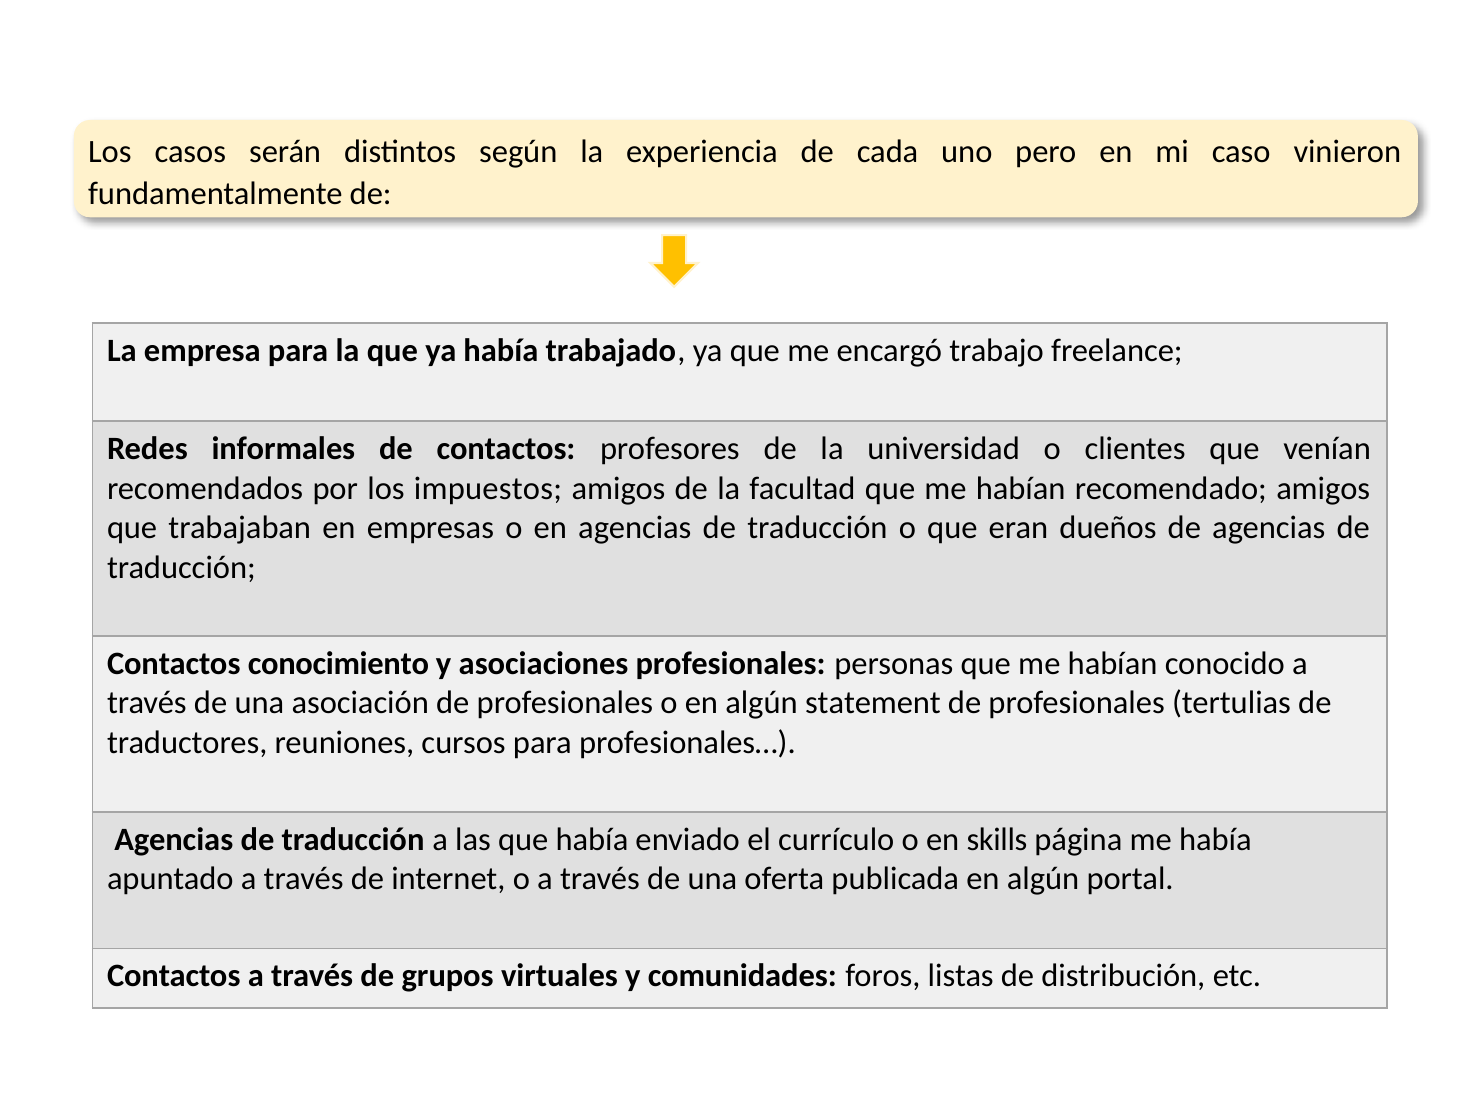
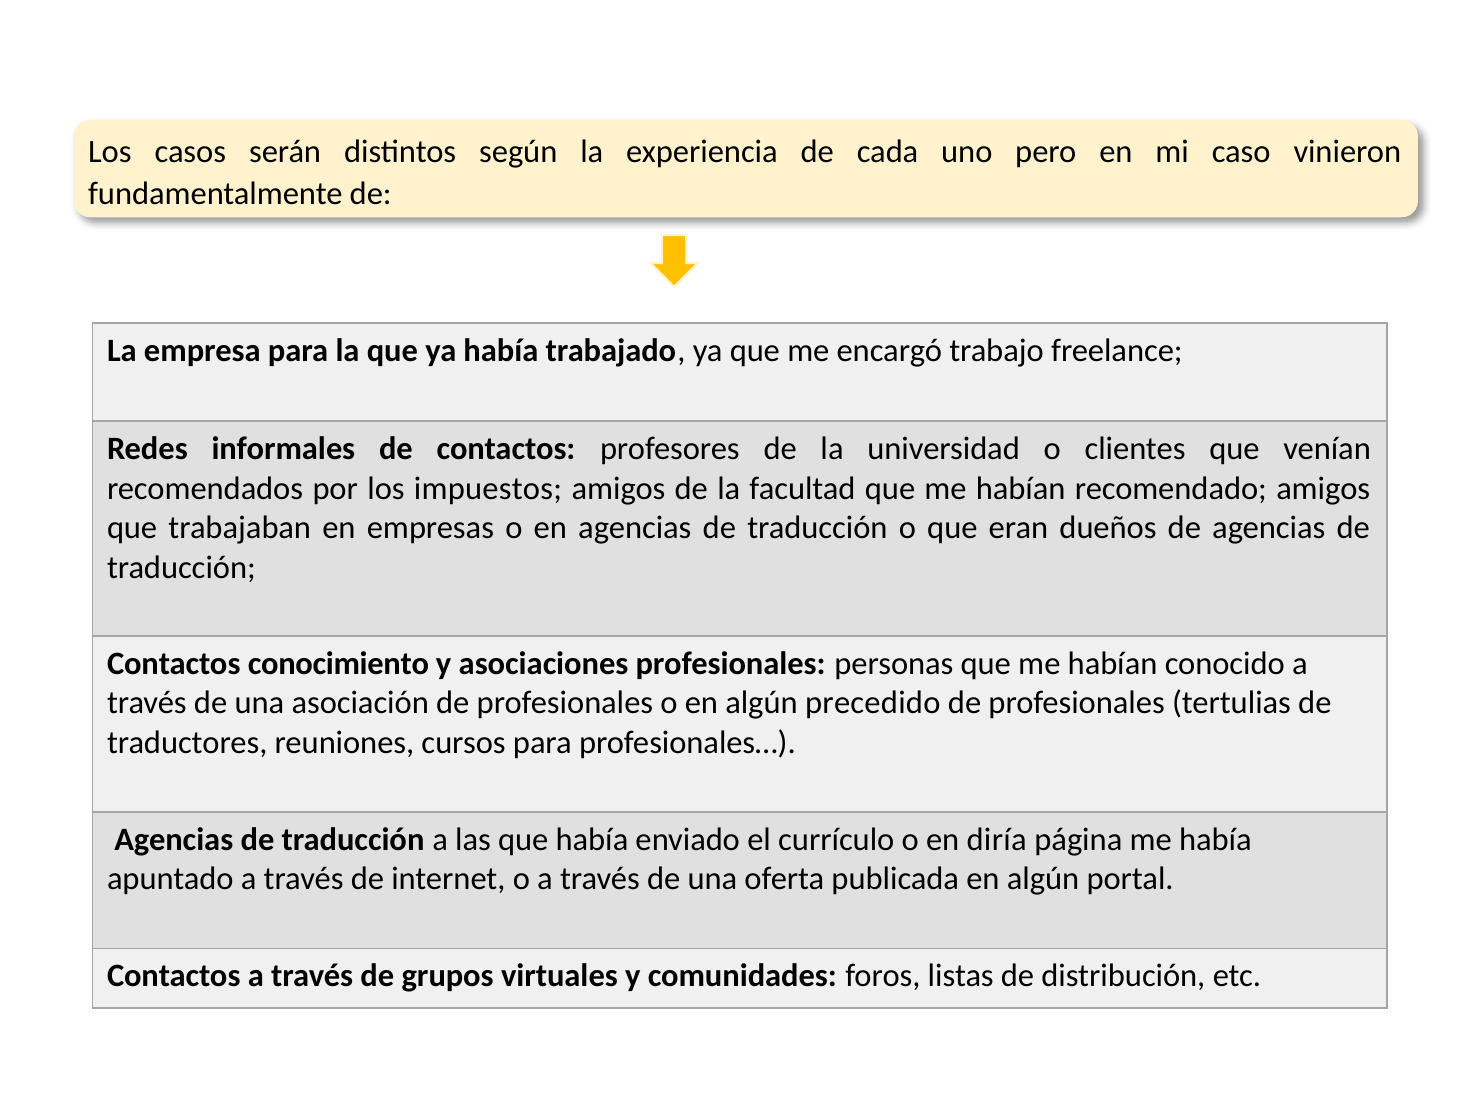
statement: statement -> precedido
skills: skills -> diría
